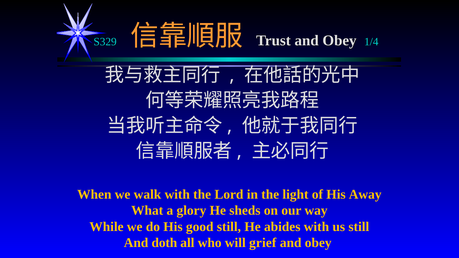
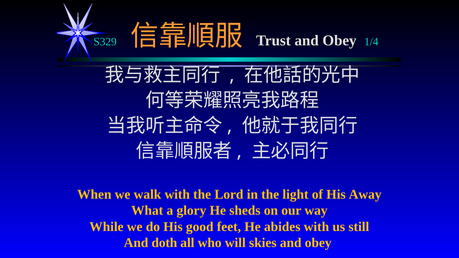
good still: still -> feet
grief: grief -> skies
